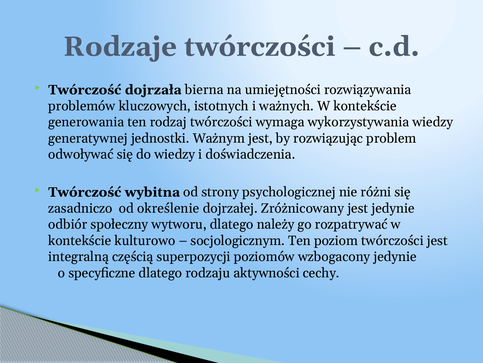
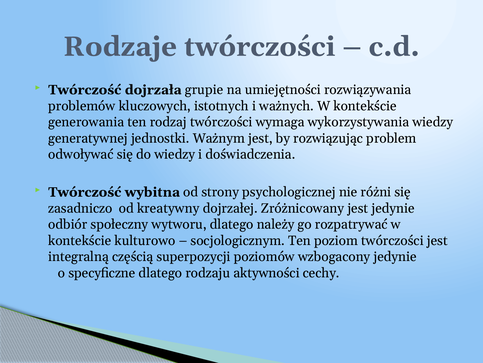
bierna: bierna -> grupie
określenie: określenie -> kreatywny
